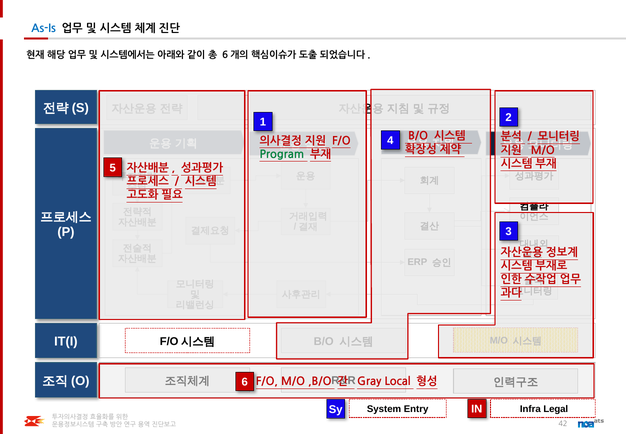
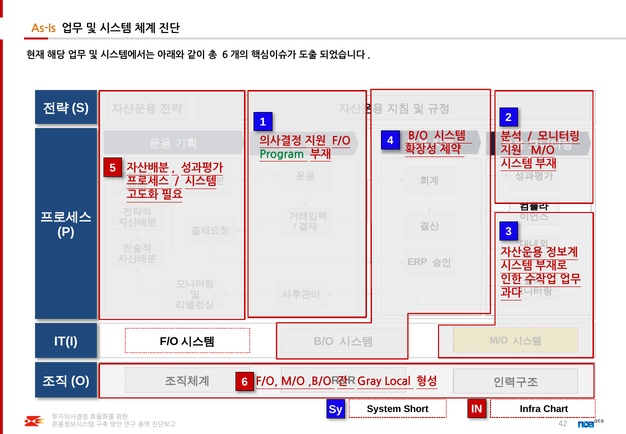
As-Is colour: blue -> orange
Entry: Entry -> Short
Legal: Legal -> Chart
